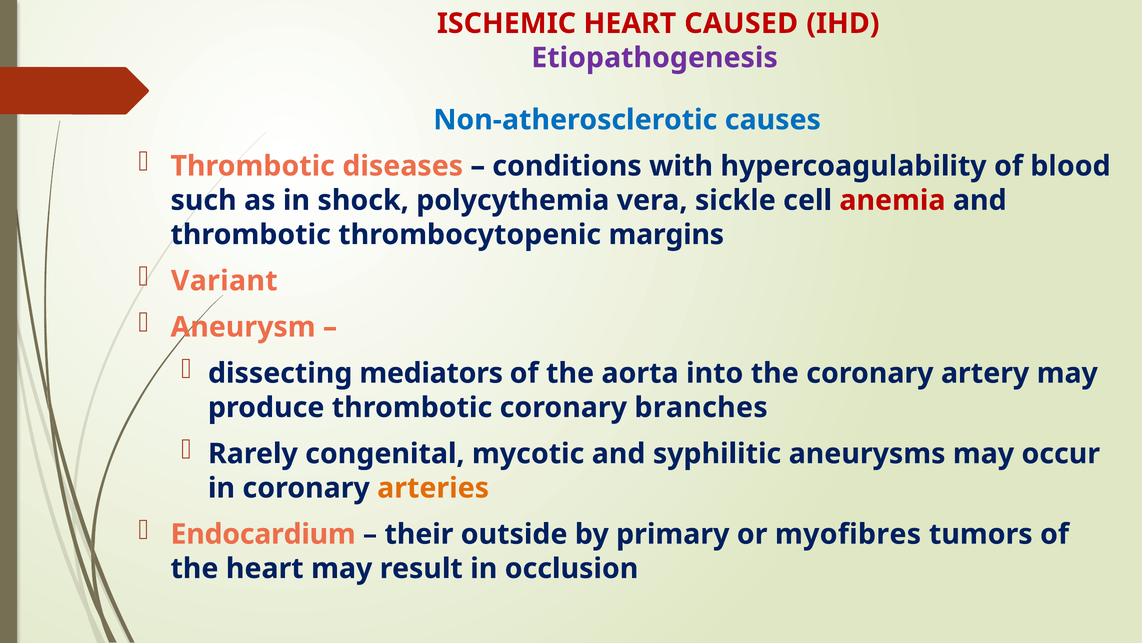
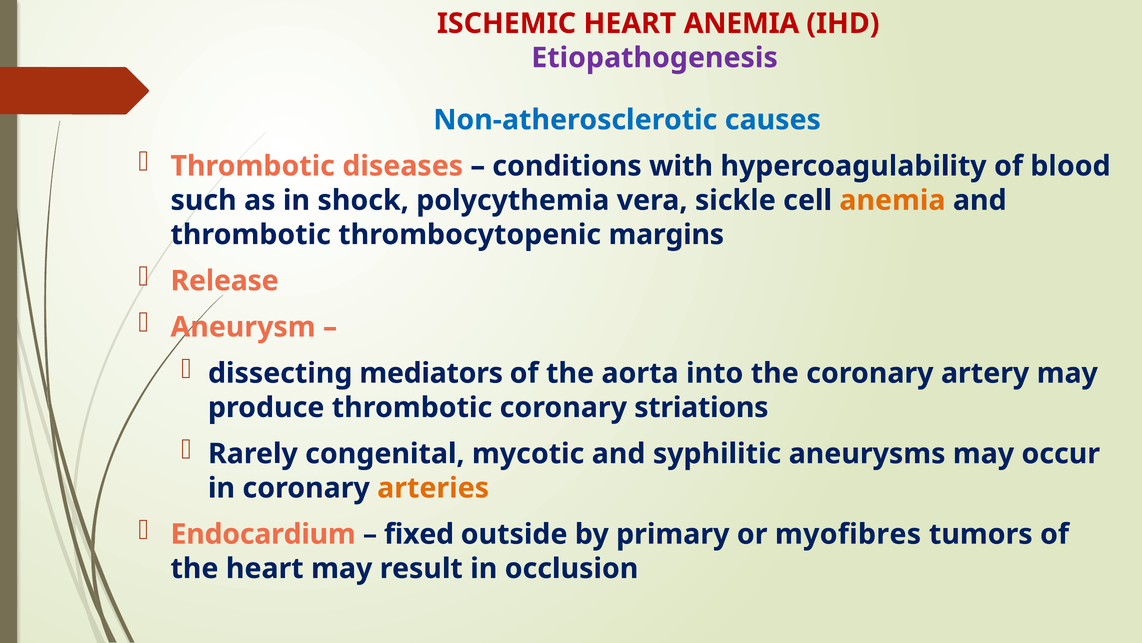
HEART CAUSED: CAUSED -> ANEMIA
anemia at (892, 200) colour: red -> orange
Variant: Variant -> Release
branches: branches -> striations
their: their -> fixed
